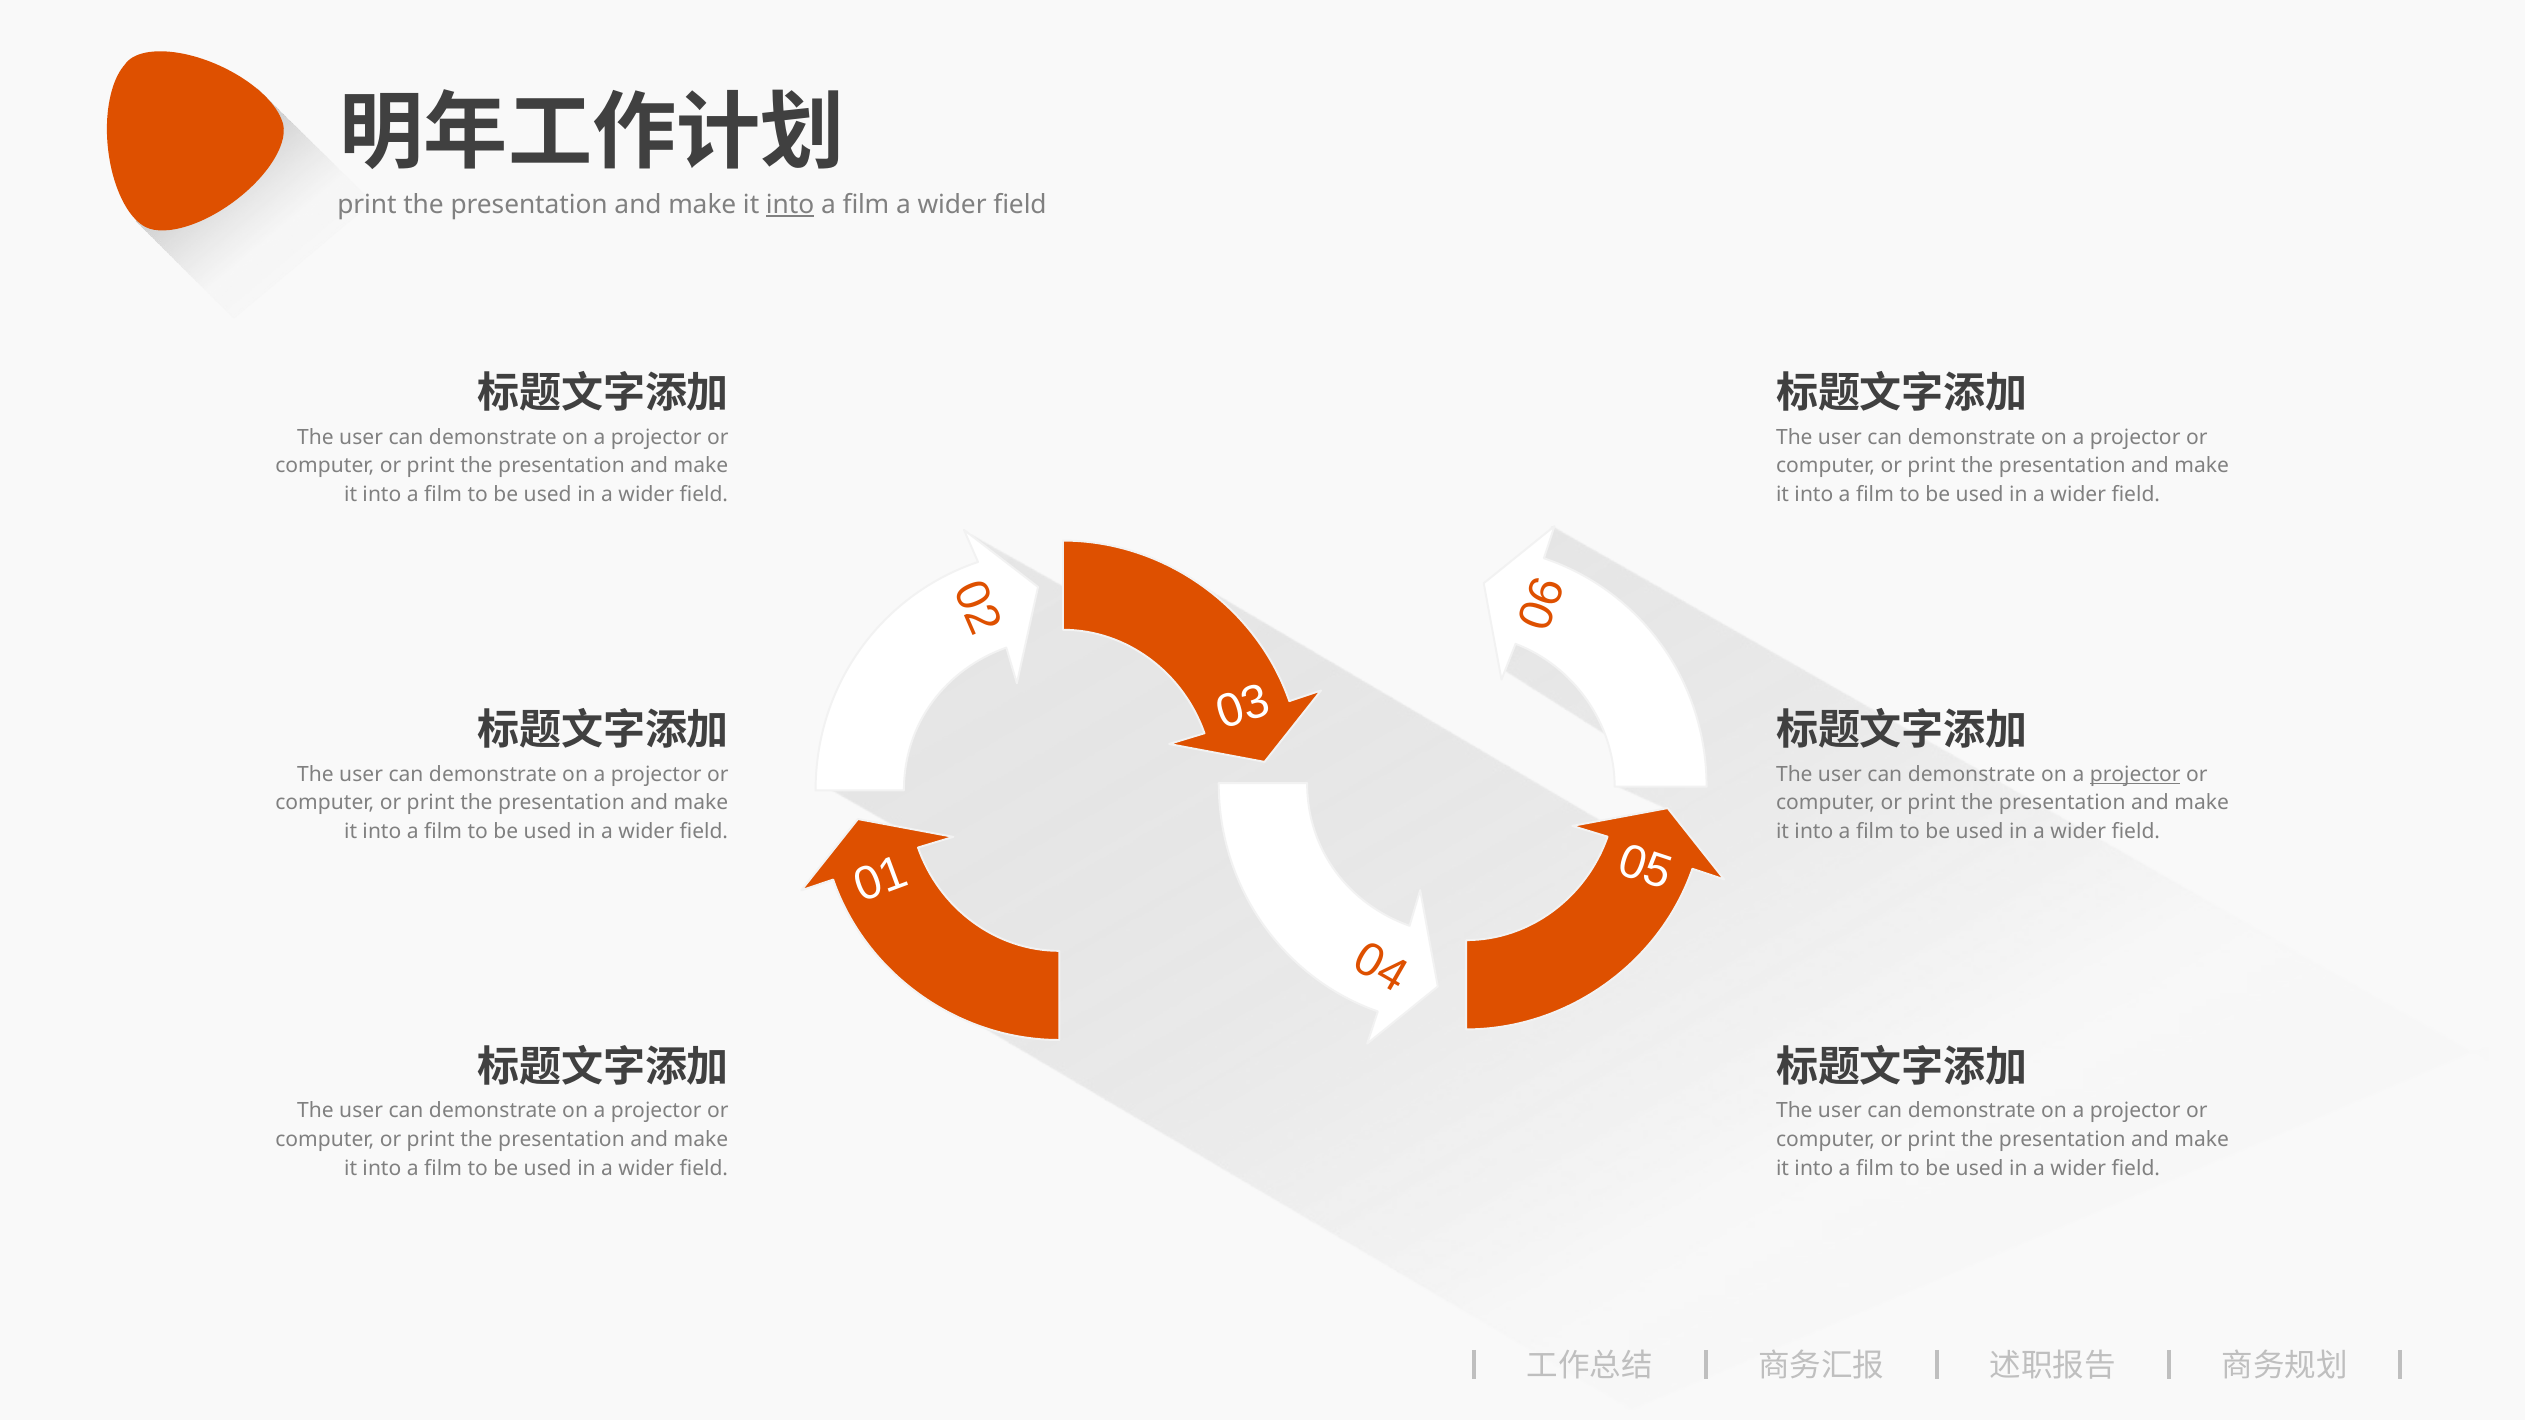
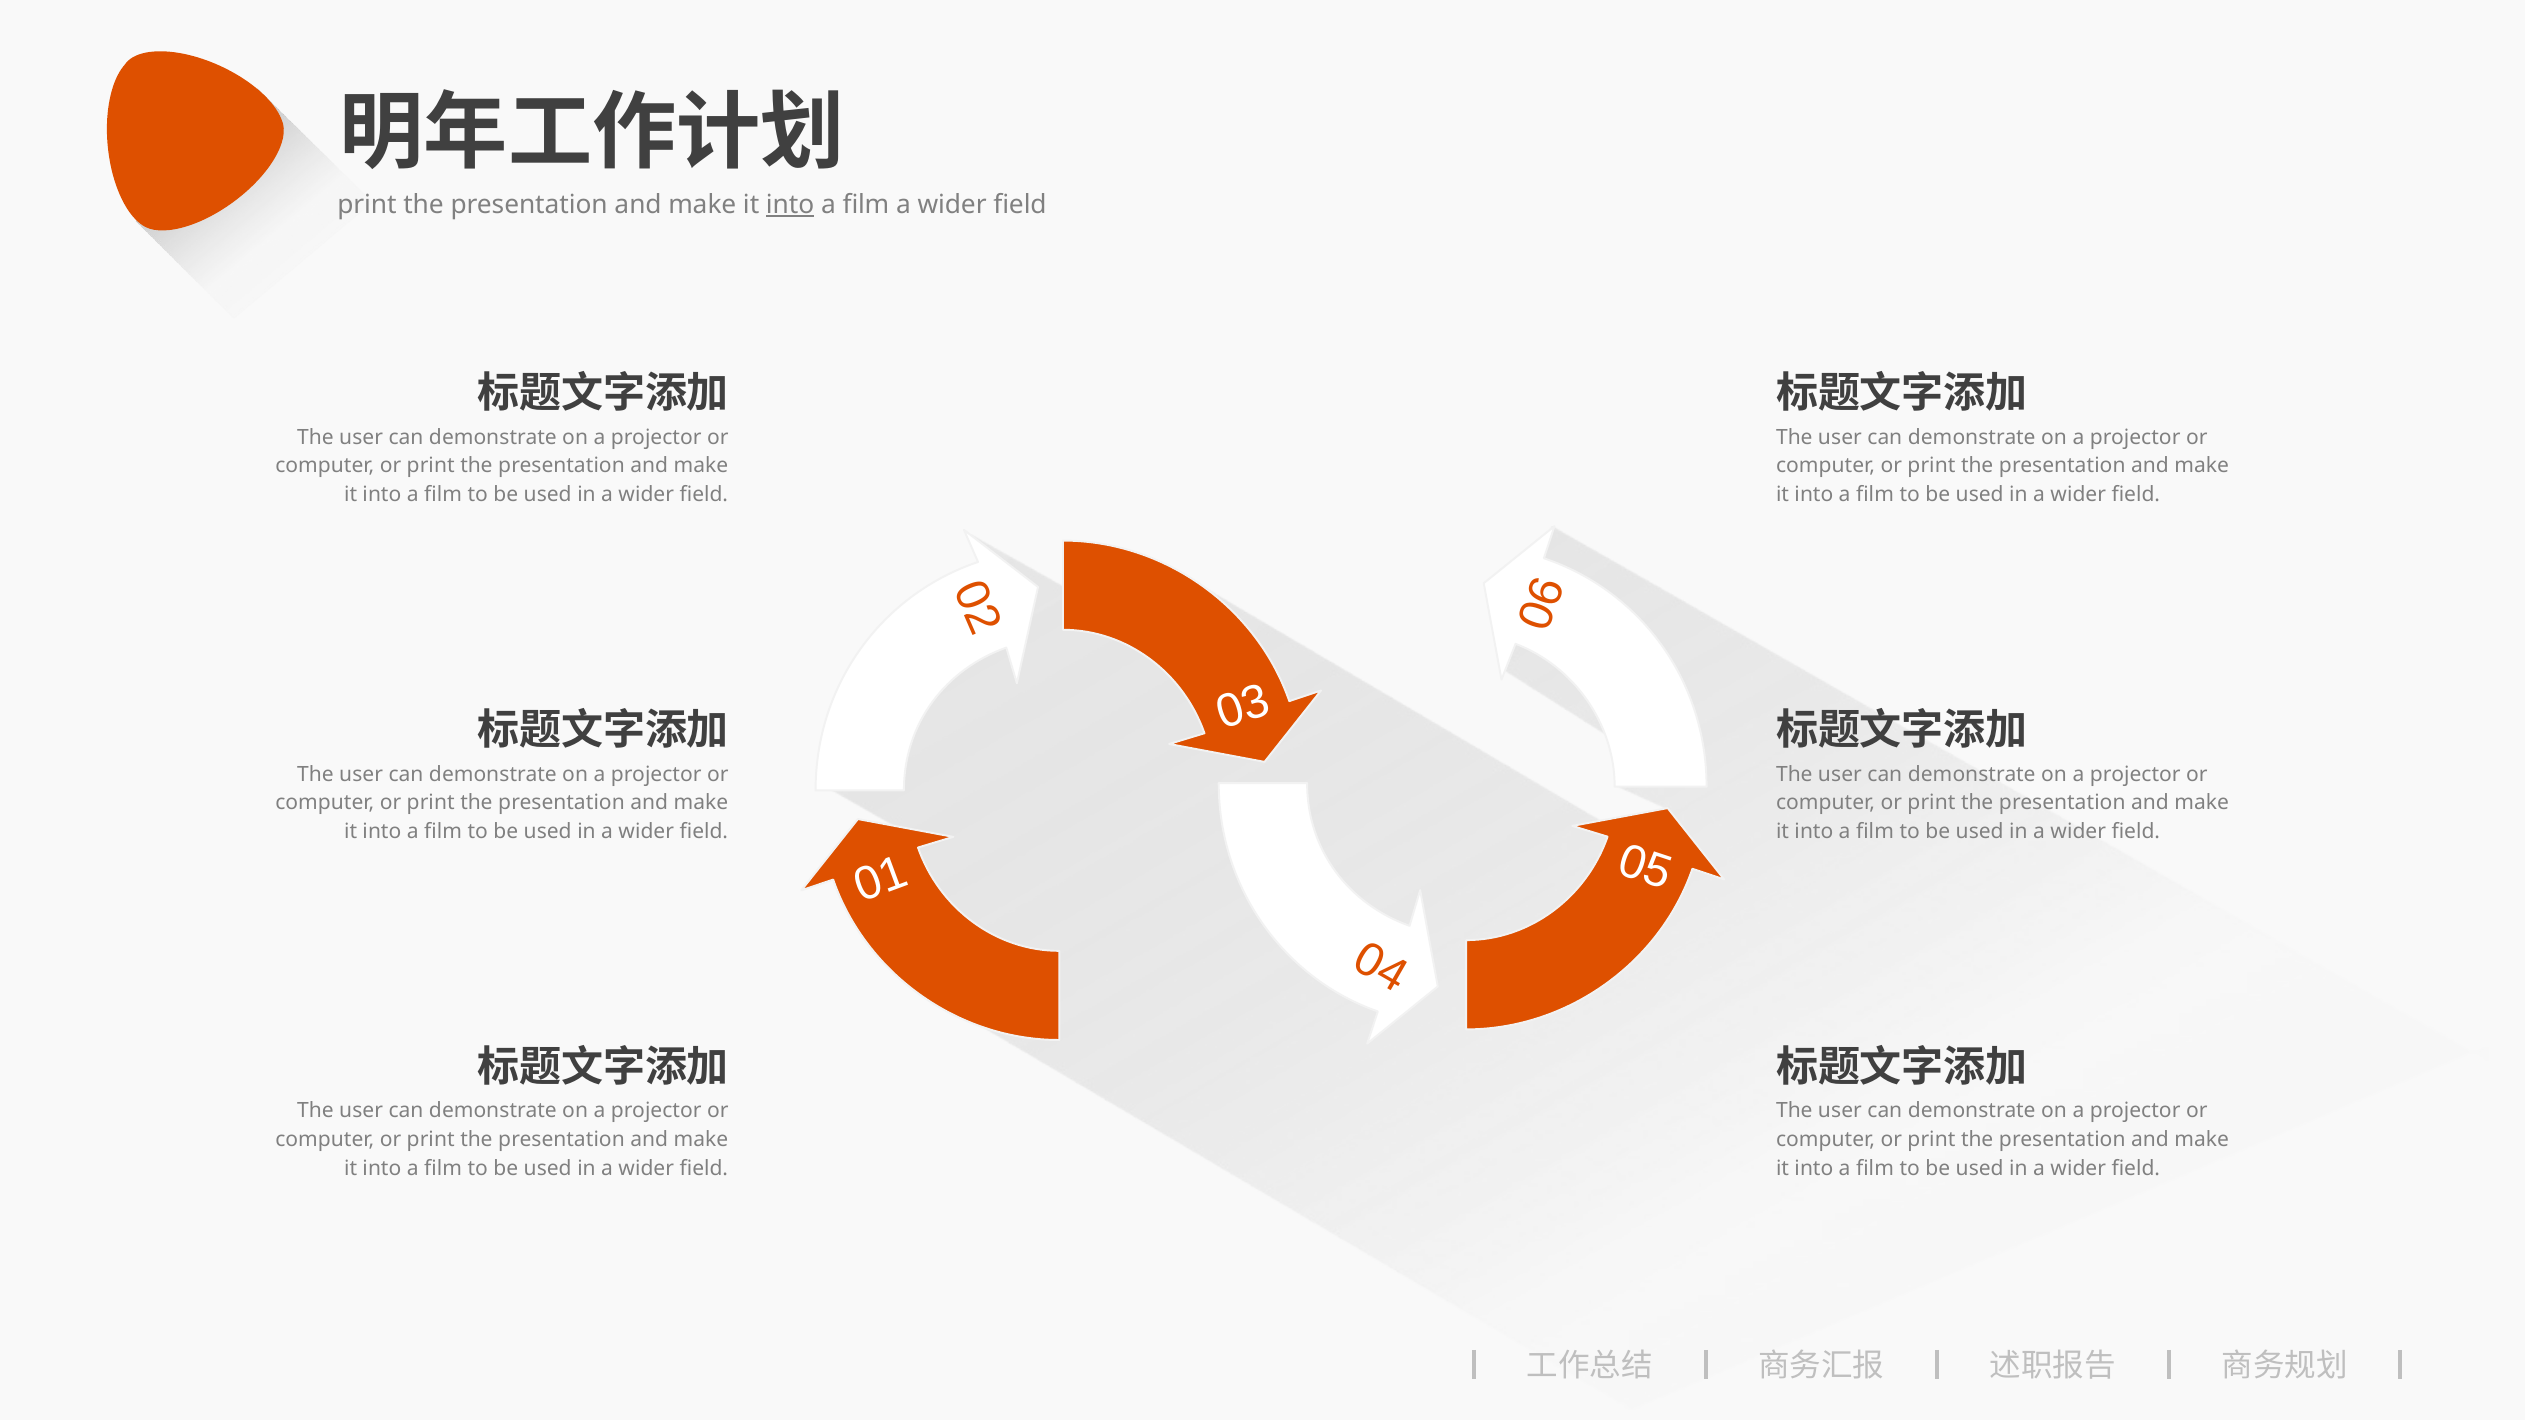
projector at (2135, 774) underline: present -> none
